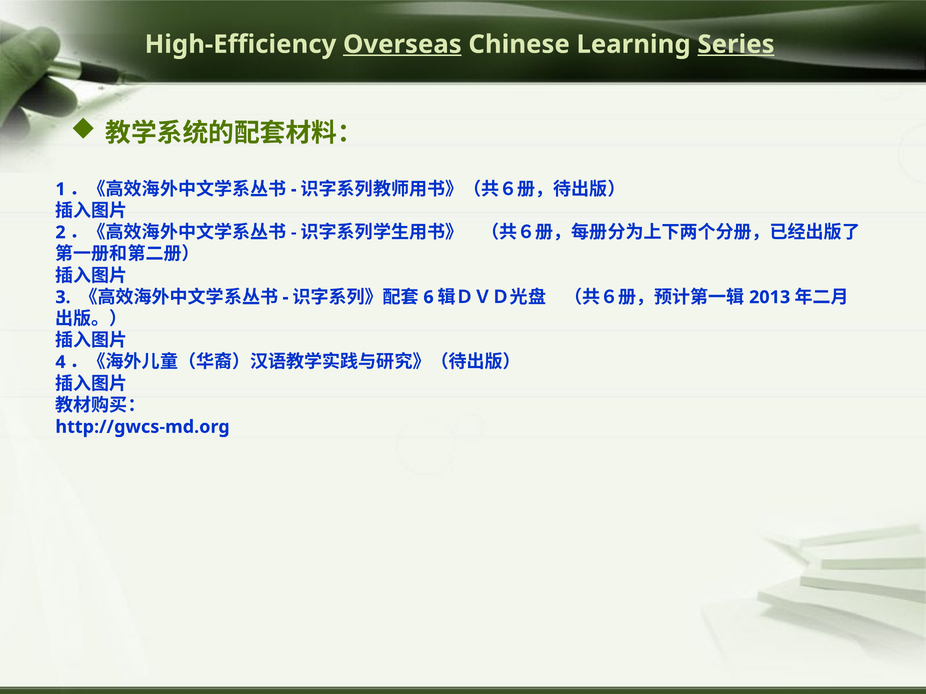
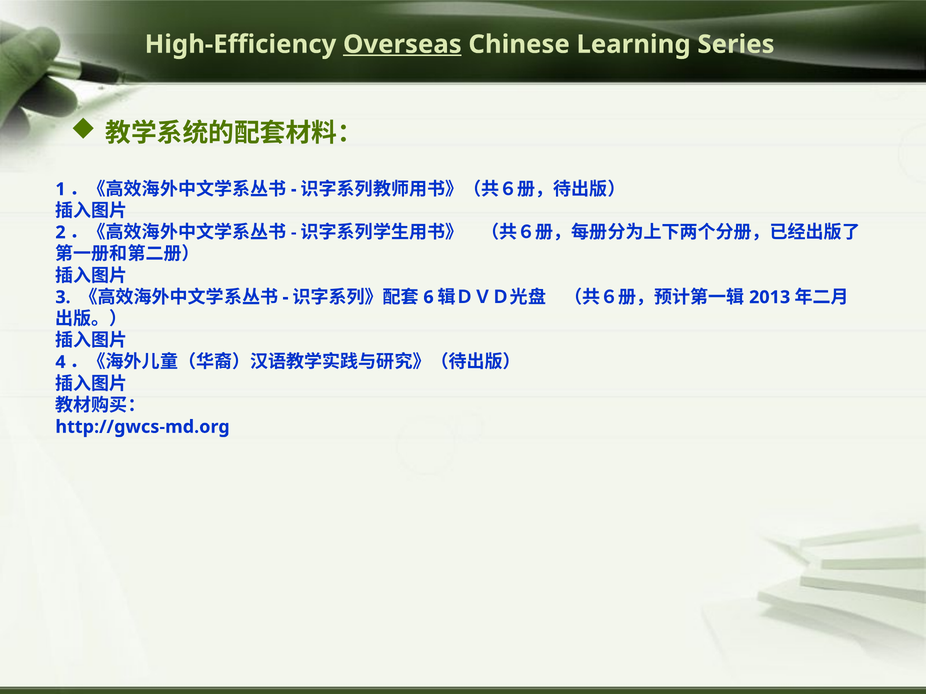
Series underline: present -> none
